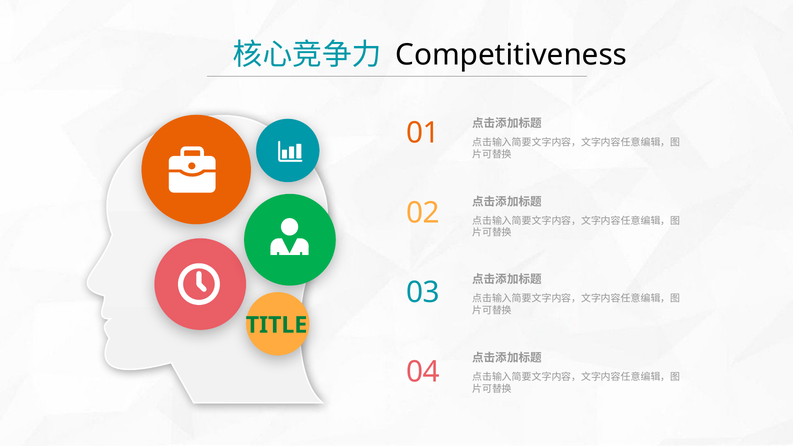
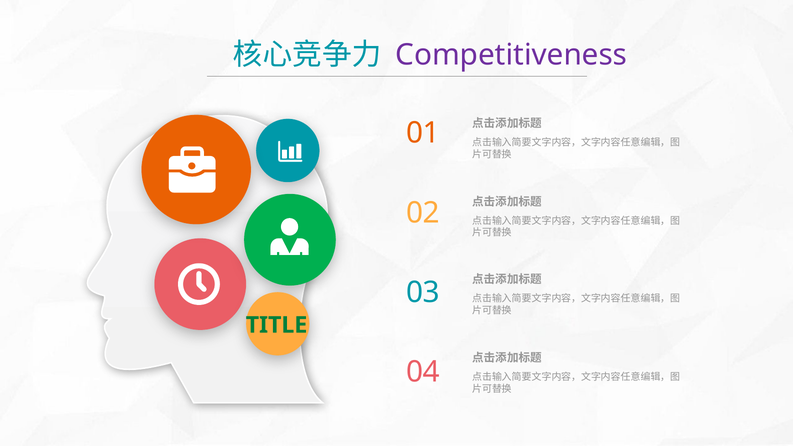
Competitiveness colour: black -> purple
